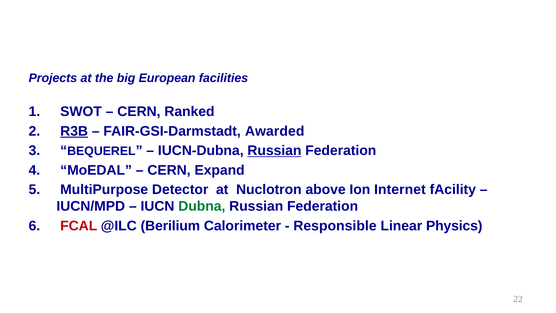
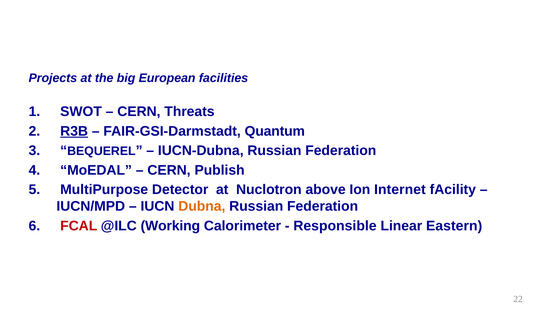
Ranked: Ranked -> Threats
Awarded: Awarded -> Quantum
Russian at (274, 151) underline: present -> none
Expand: Expand -> Publish
Dubna colour: green -> orange
Berilium: Berilium -> Working
Physics: Physics -> Eastern
